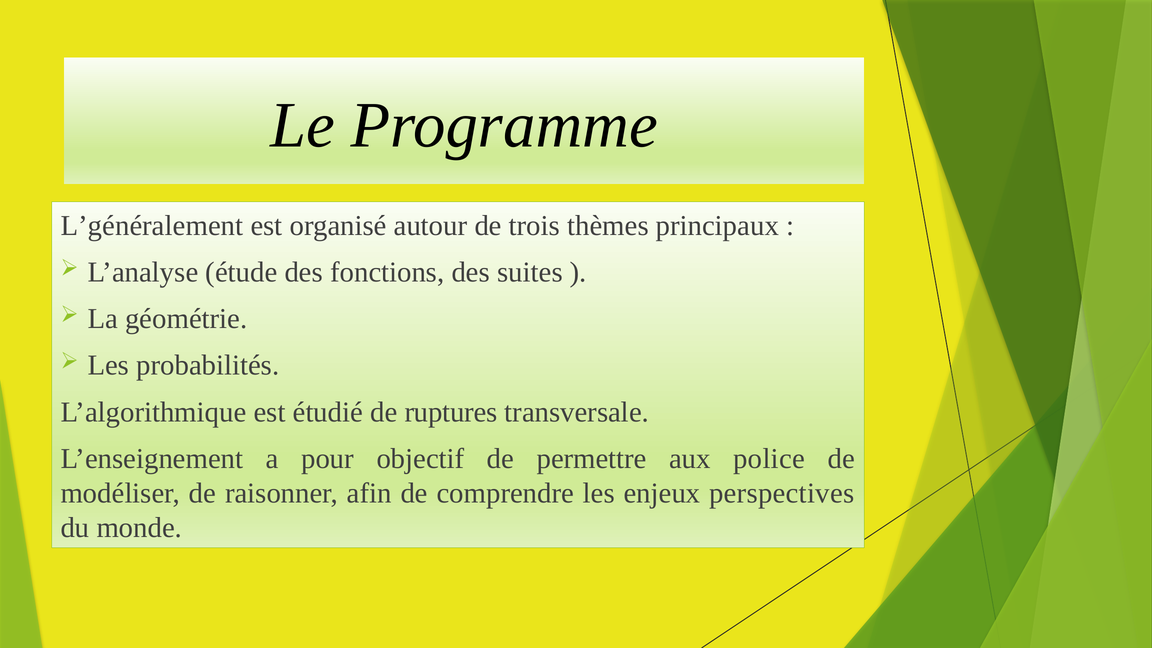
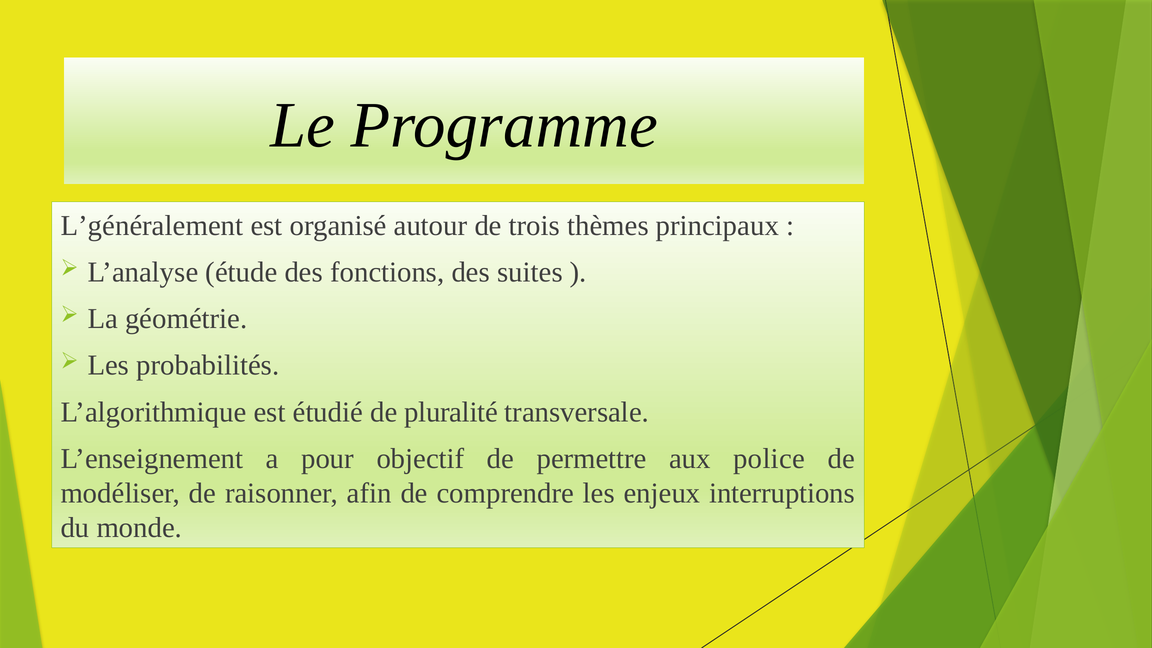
ruptures: ruptures -> pluralité
perspectives: perspectives -> interruptions
